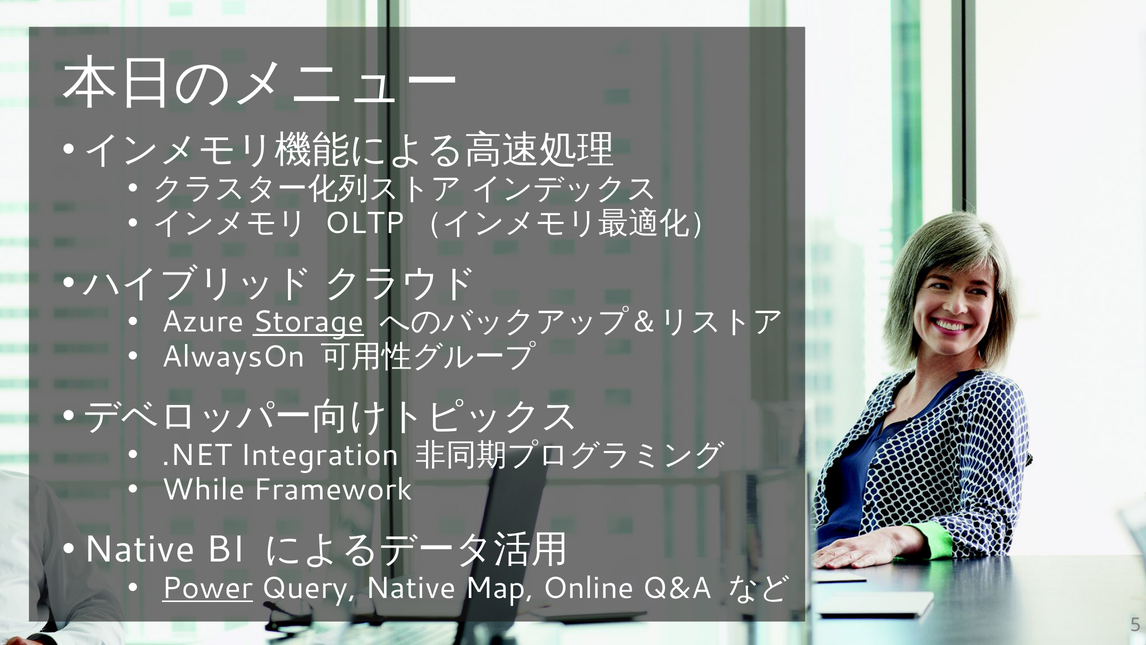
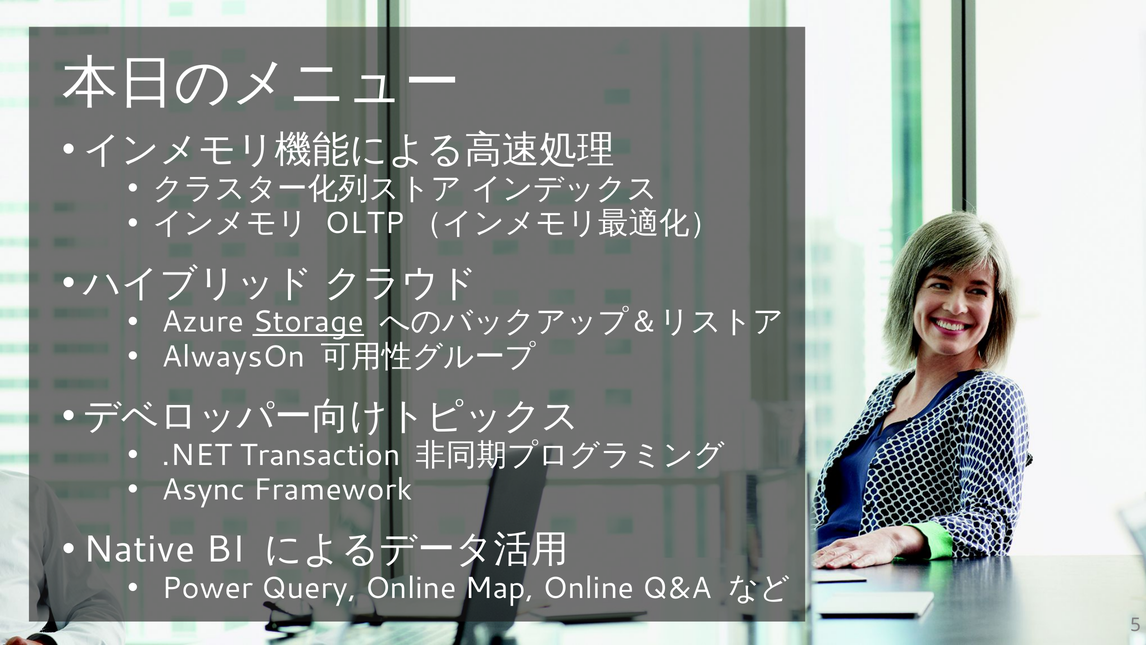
Integration: Integration -> Transaction
While: While -> Async
Power underline: present -> none
Query Native: Native -> Online
